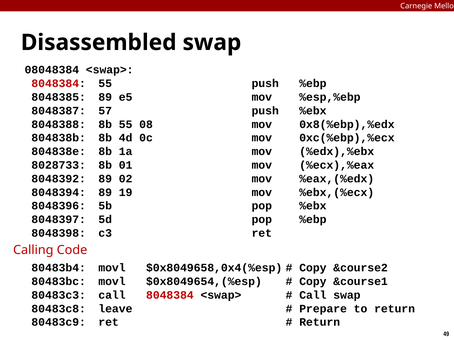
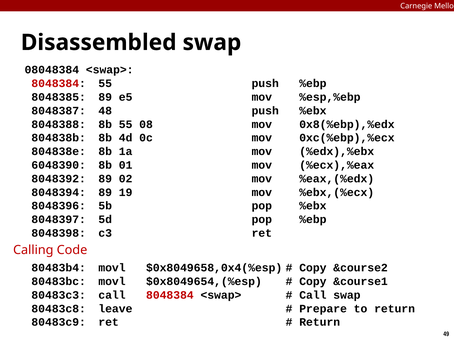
57: 57 -> 48
8028733: 8028733 -> 6048390
